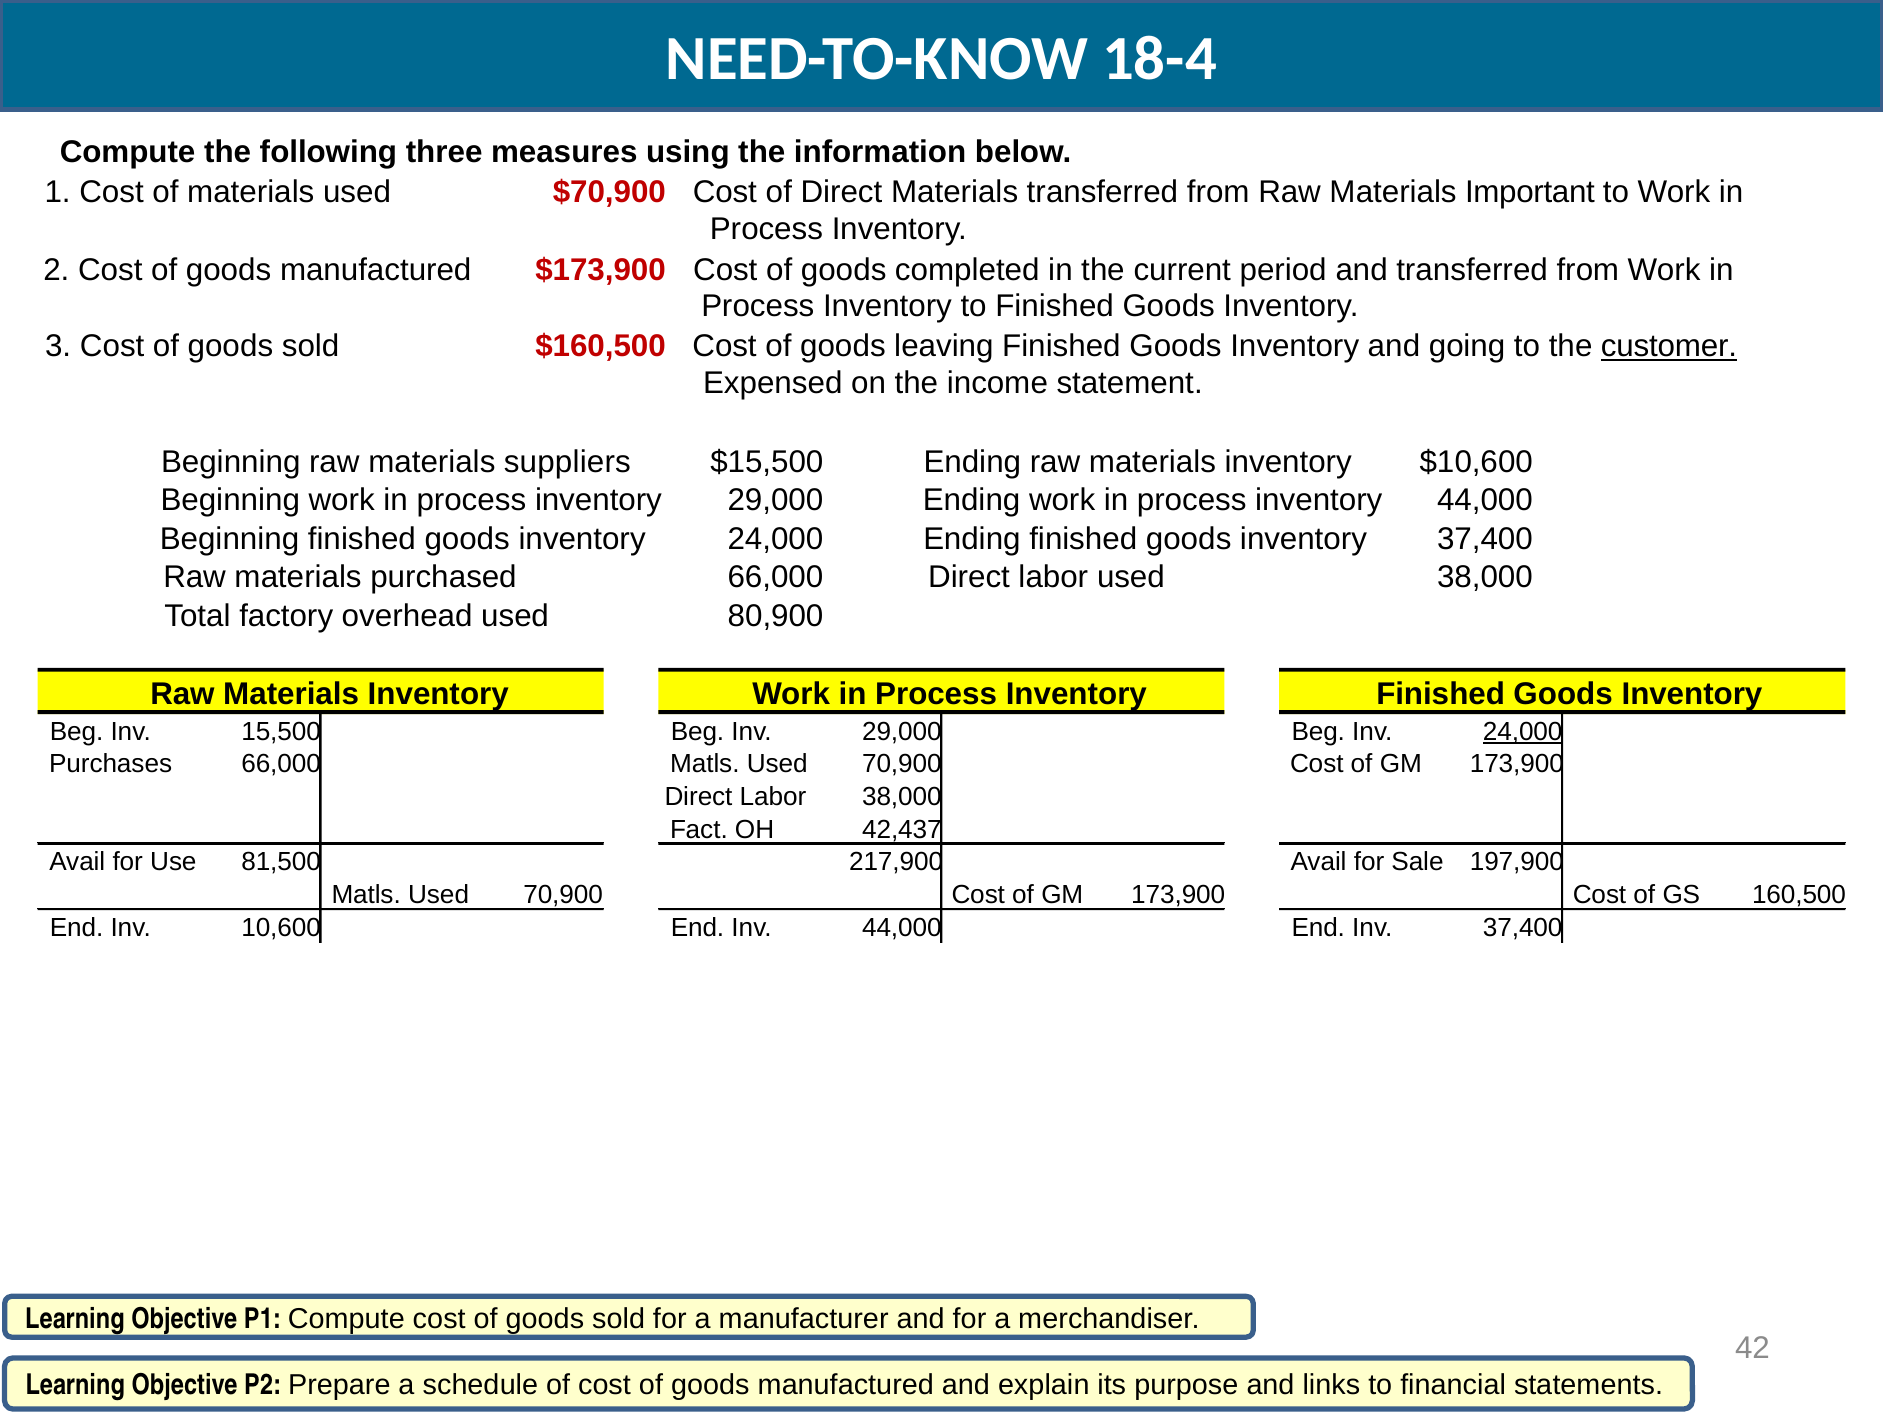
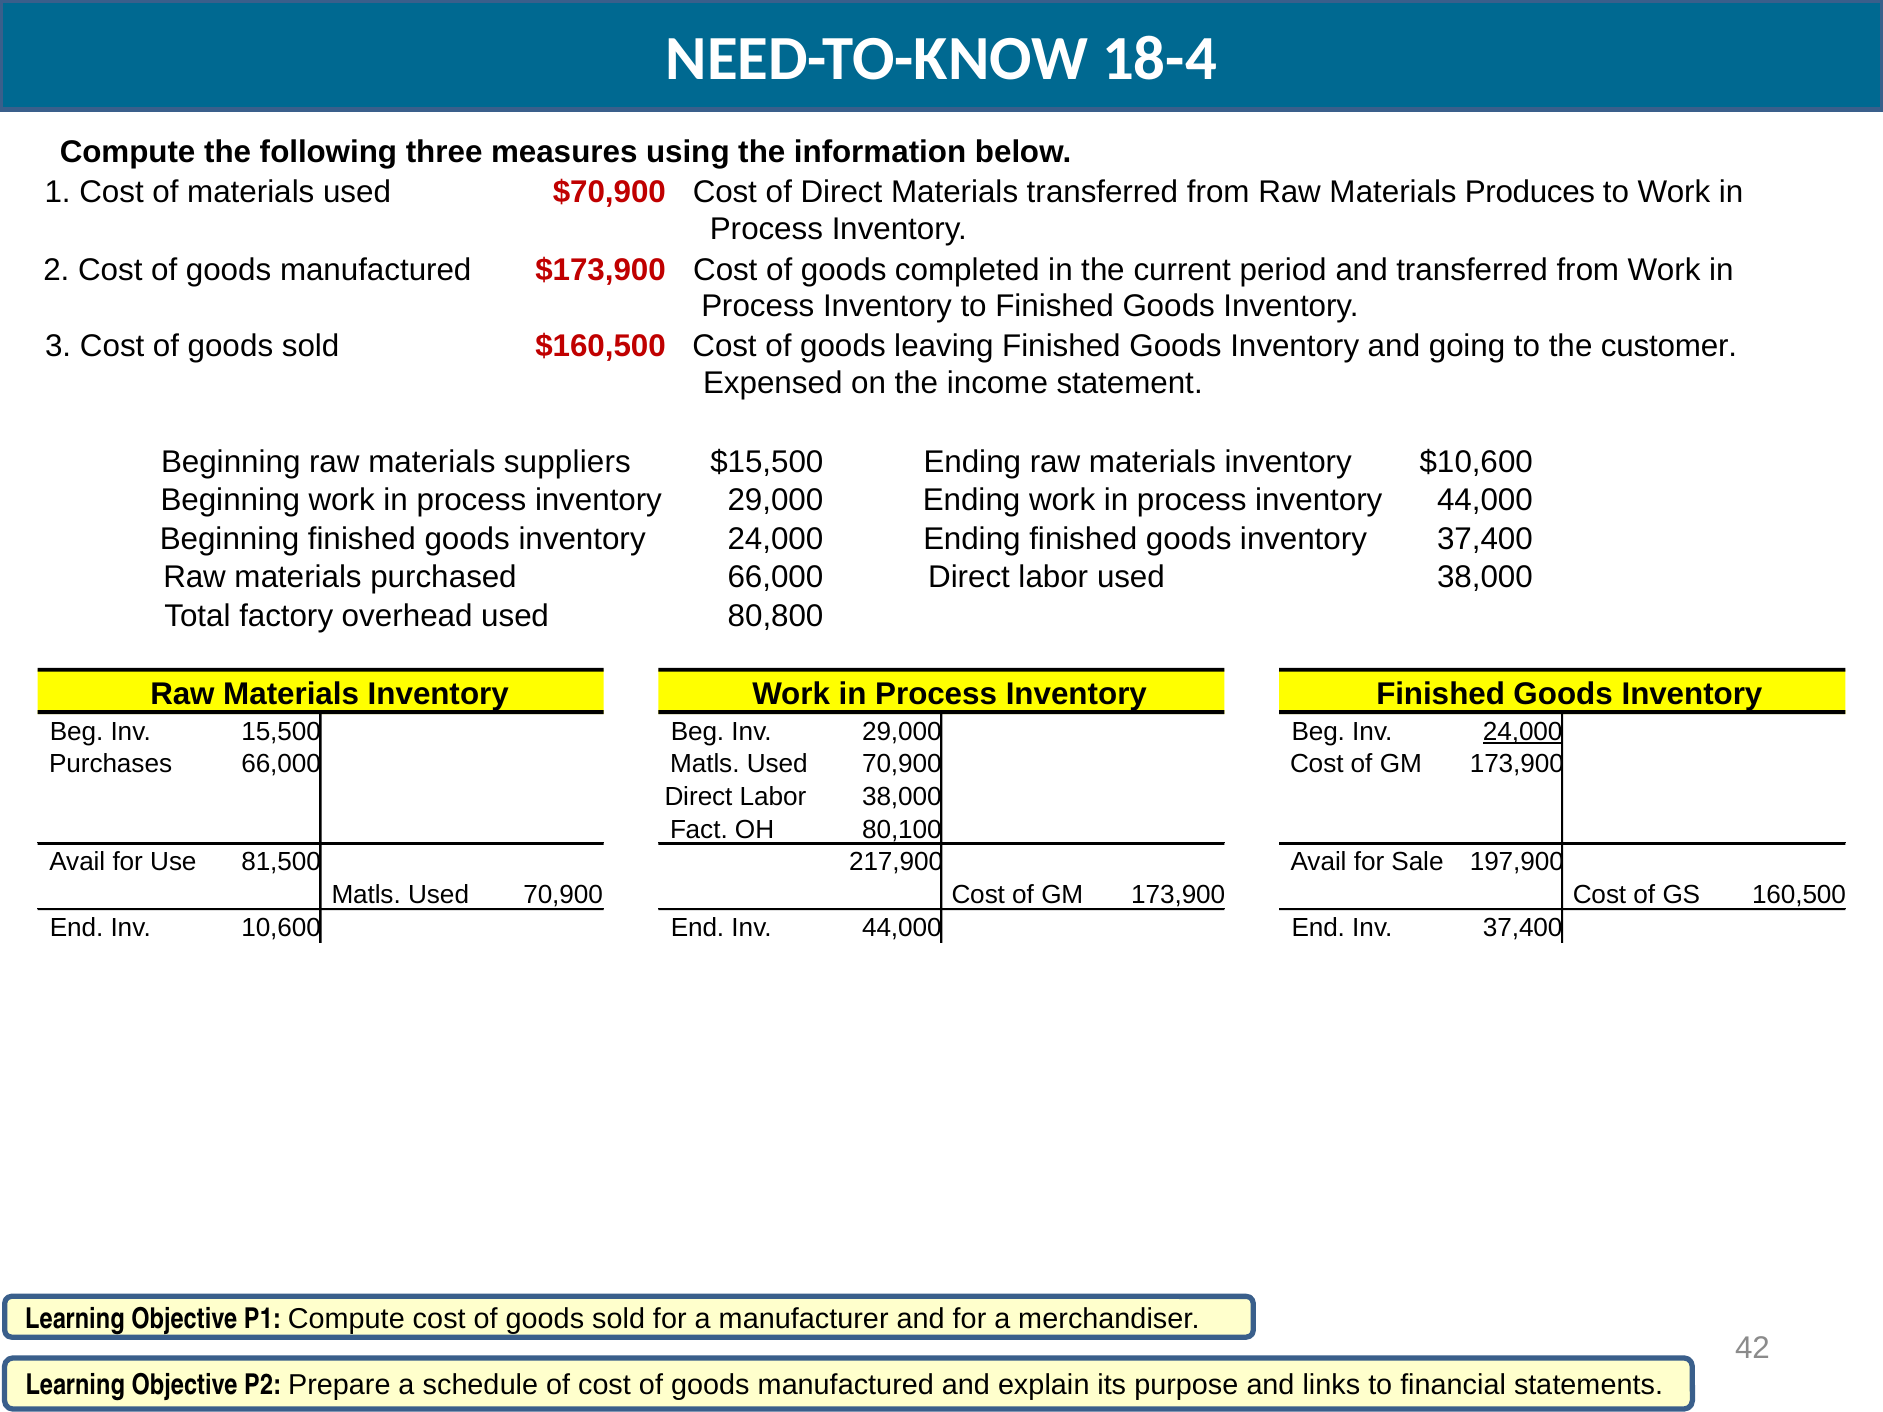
Important: Important -> Produces
customer underline: present -> none
80,900: 80,900 -> 80,800
42,437: 42,437 -> 80,100
